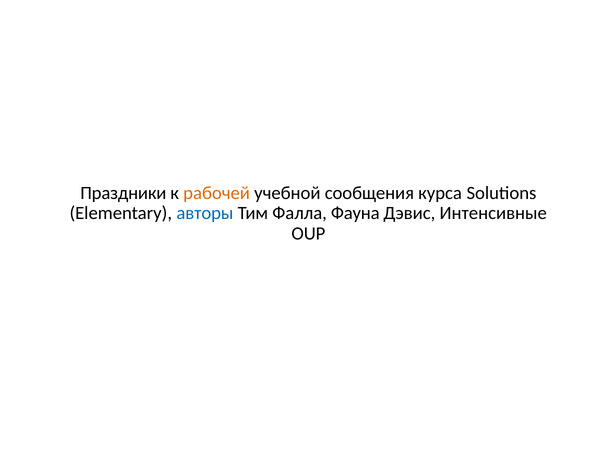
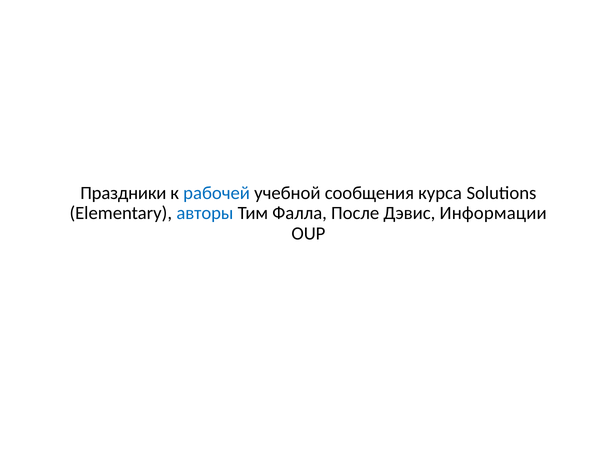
рабочей colour: orange -> blue
Фауна: Фауна -> После
Интенсивные: Интенсивные -> Информации
